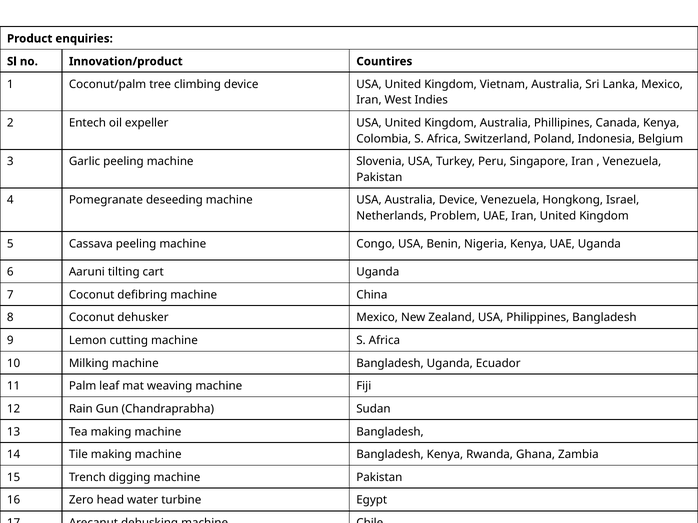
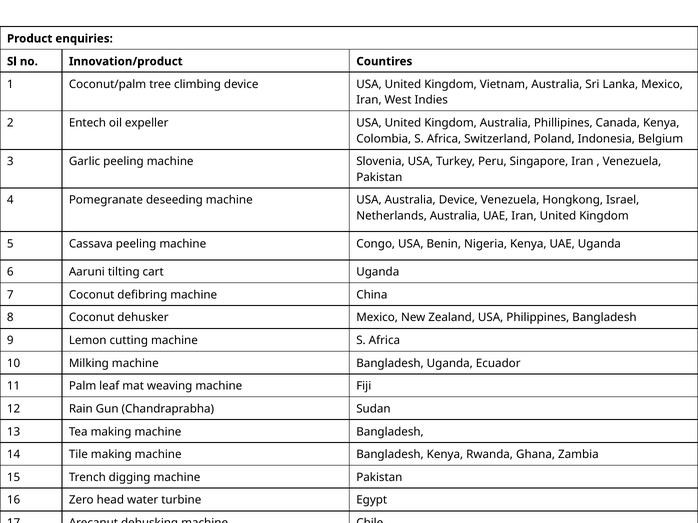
Netherlands Problem: Problem -> Australia
